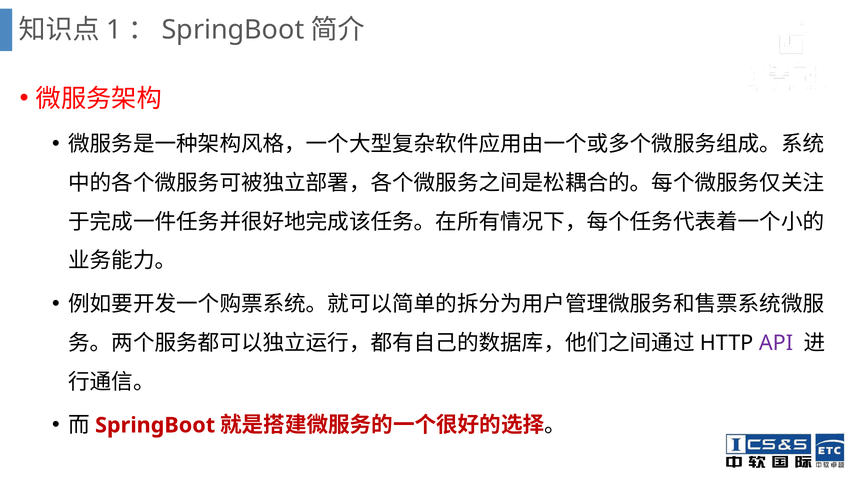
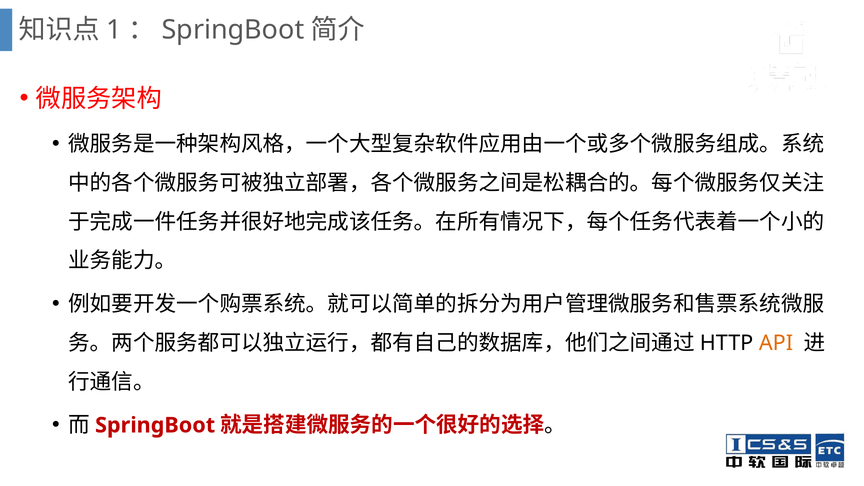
API colour: purple -> orange
